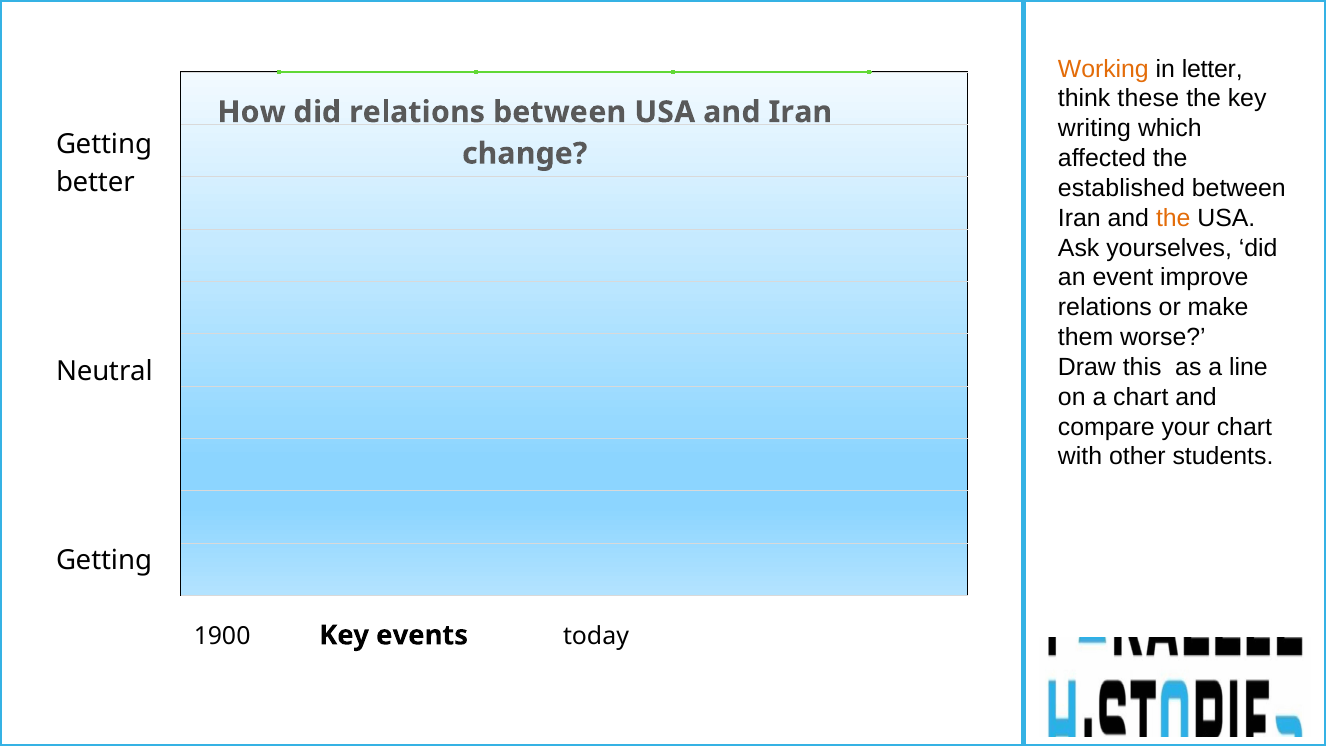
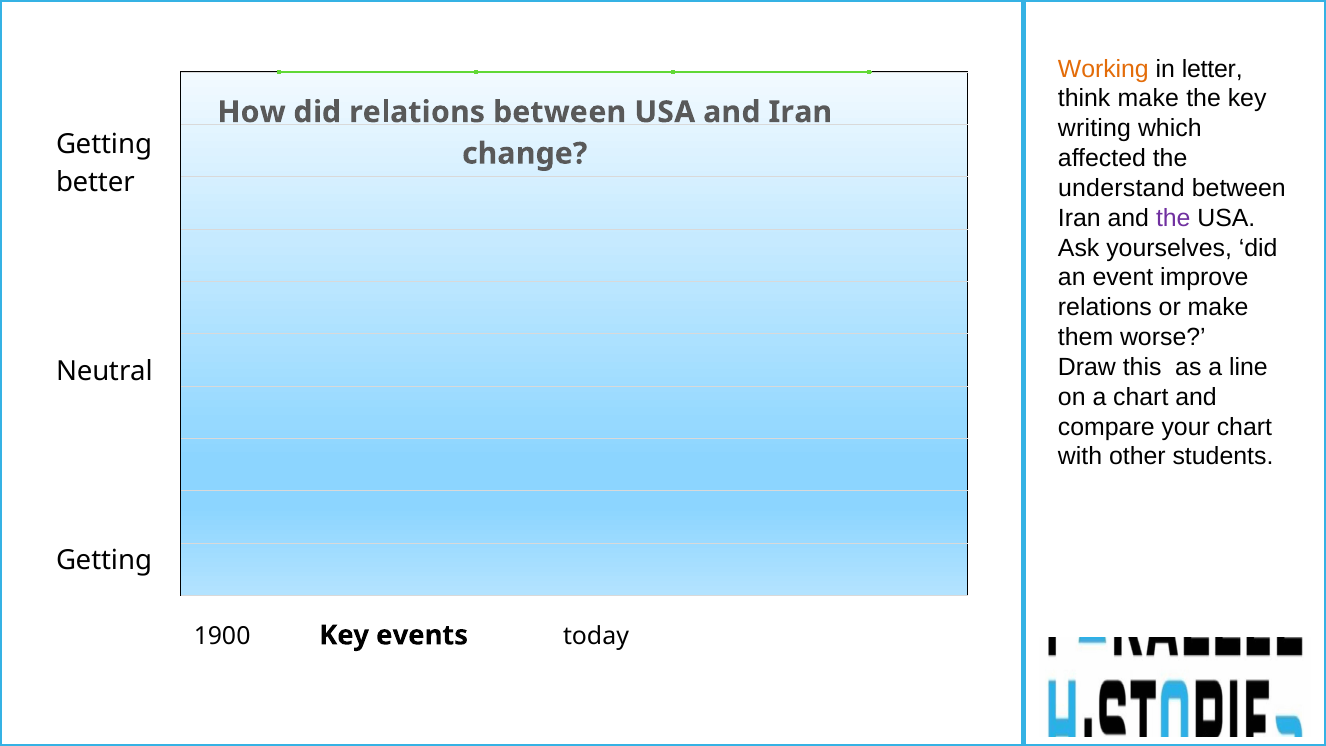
think these: these -> make
established: established -> understand
the at (1173, 218) colour: orange -> purple
